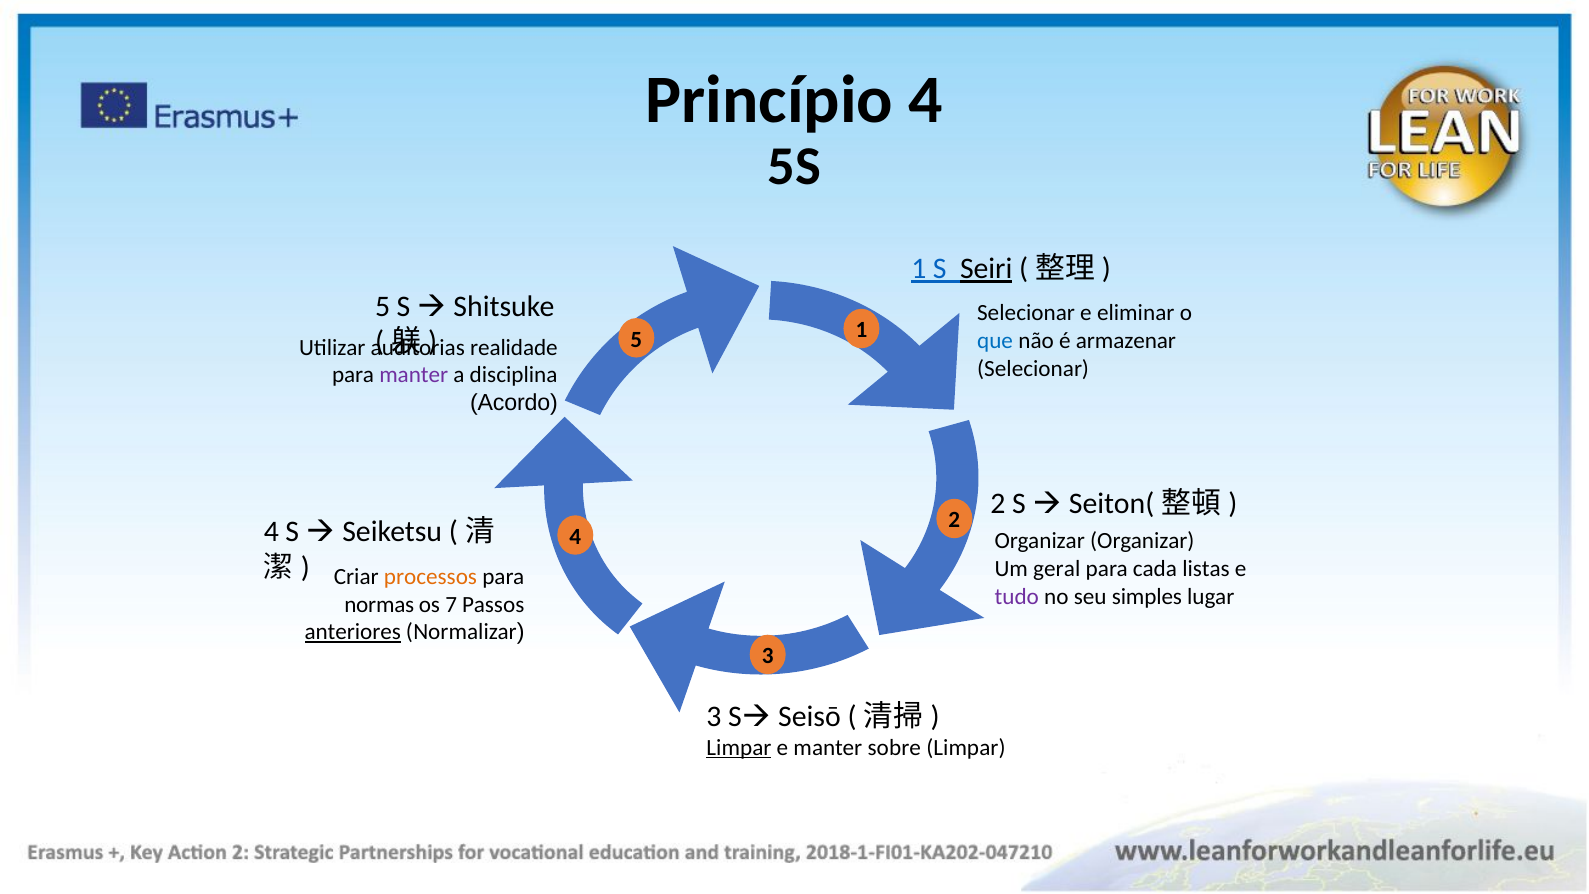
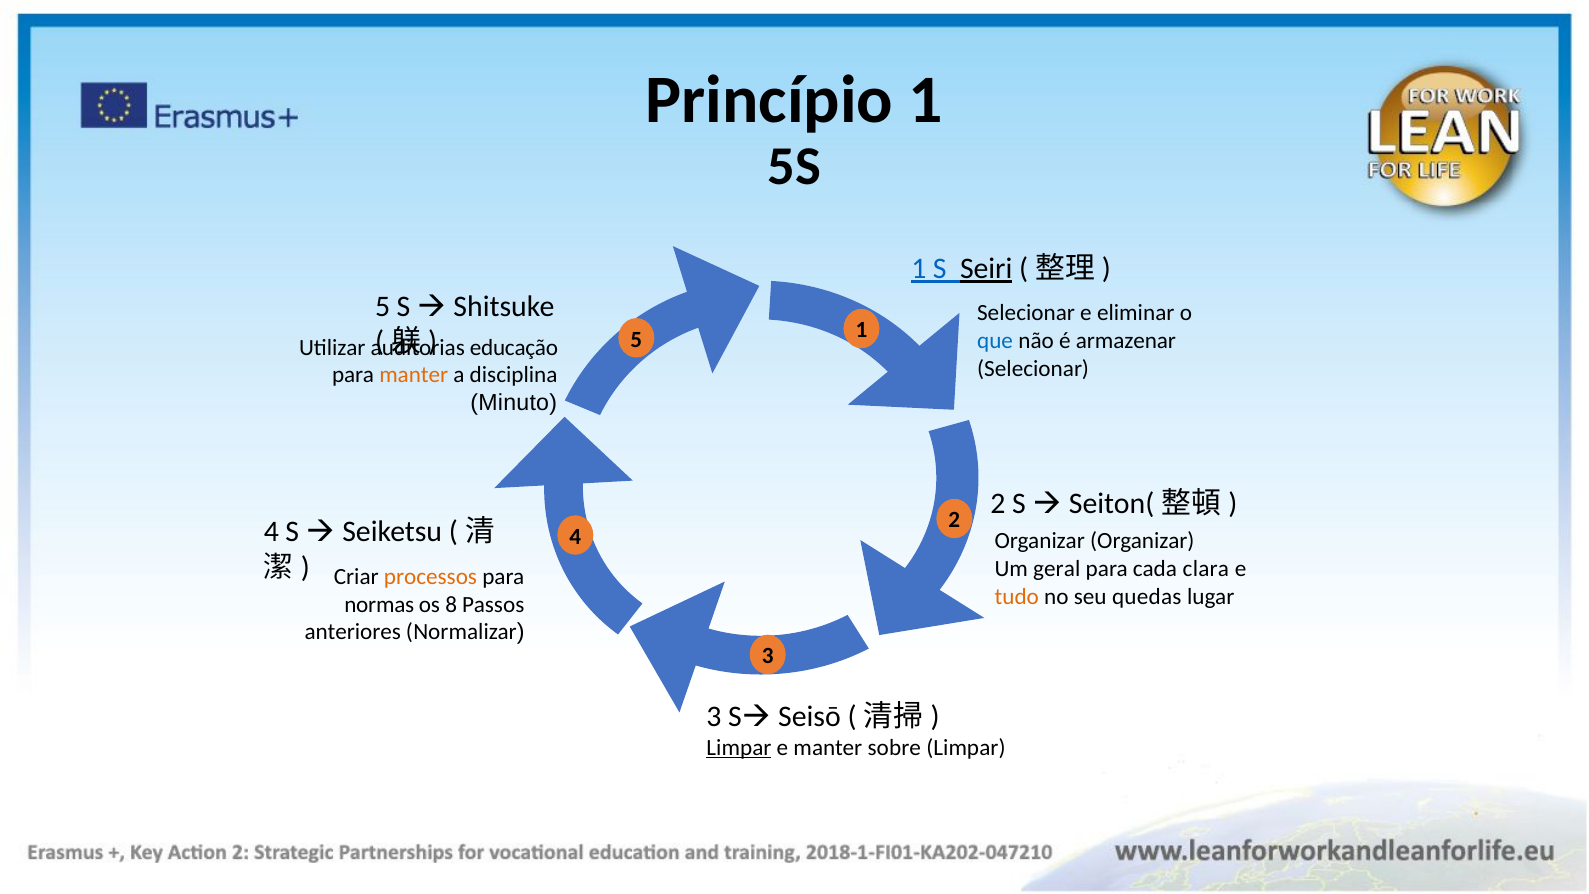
Princípio 4: 4 -> 1
realidade: realidade -> educação
manter at (414, 375) colour: purple -> orange
Acordo: Acordo -> Minuto
listas: listas -> clara
tudo colour: purple -> orange
simples: simples -> quedas
7: 7 -> 8
anteriores underline: present -> none
